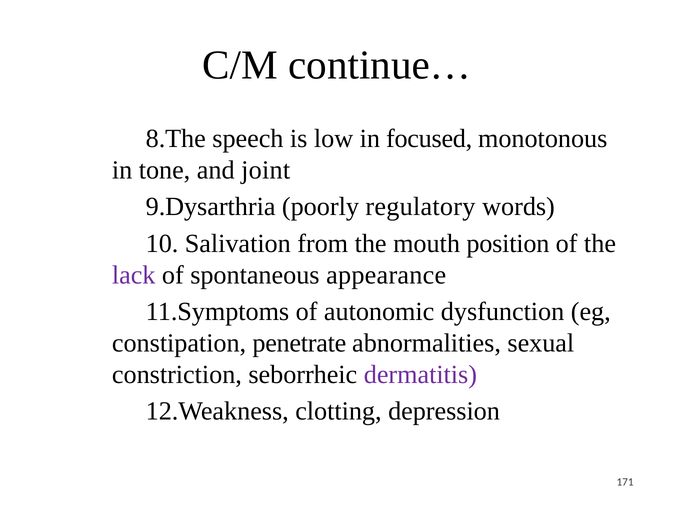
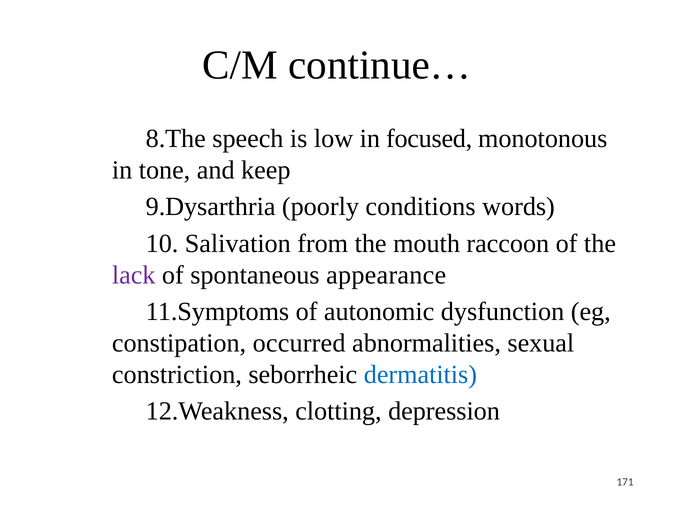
joint: joint -> keep
regulatory: regulatory -> conditions
position: position -> raccoon
penetrate: penetrate -> occurred
dermatitis colour: purple -> blue
